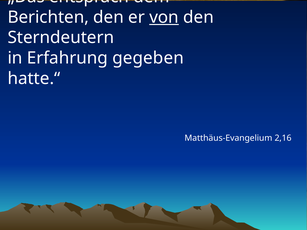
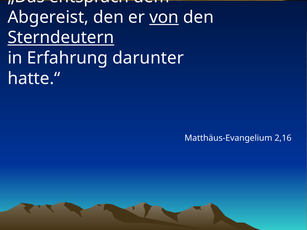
Berichten: Berichten -> Abgereist
Sterndeutern underline: none -> present
gegeben: gegeben -> darunter
